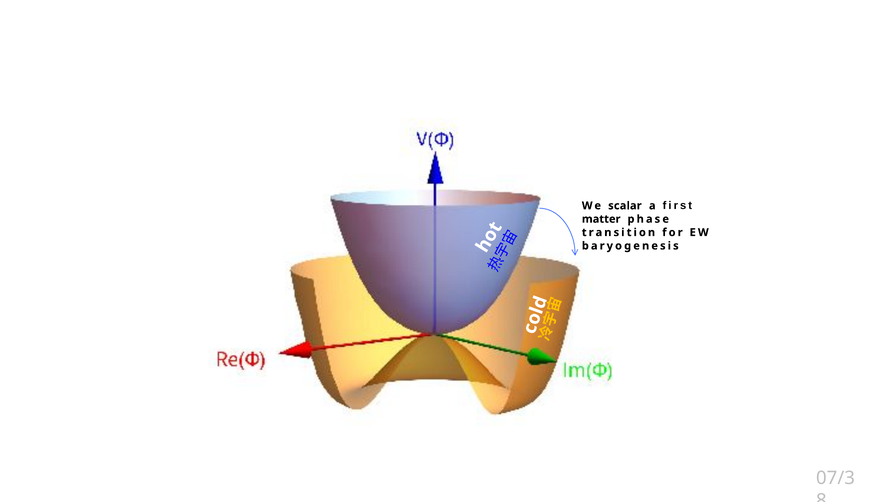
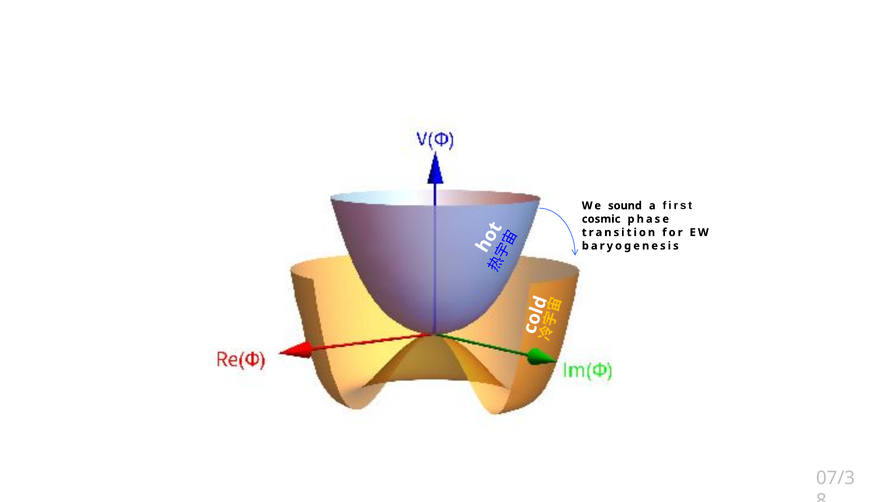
scalar: scalar -> sound
matter: matter -> cosmic
